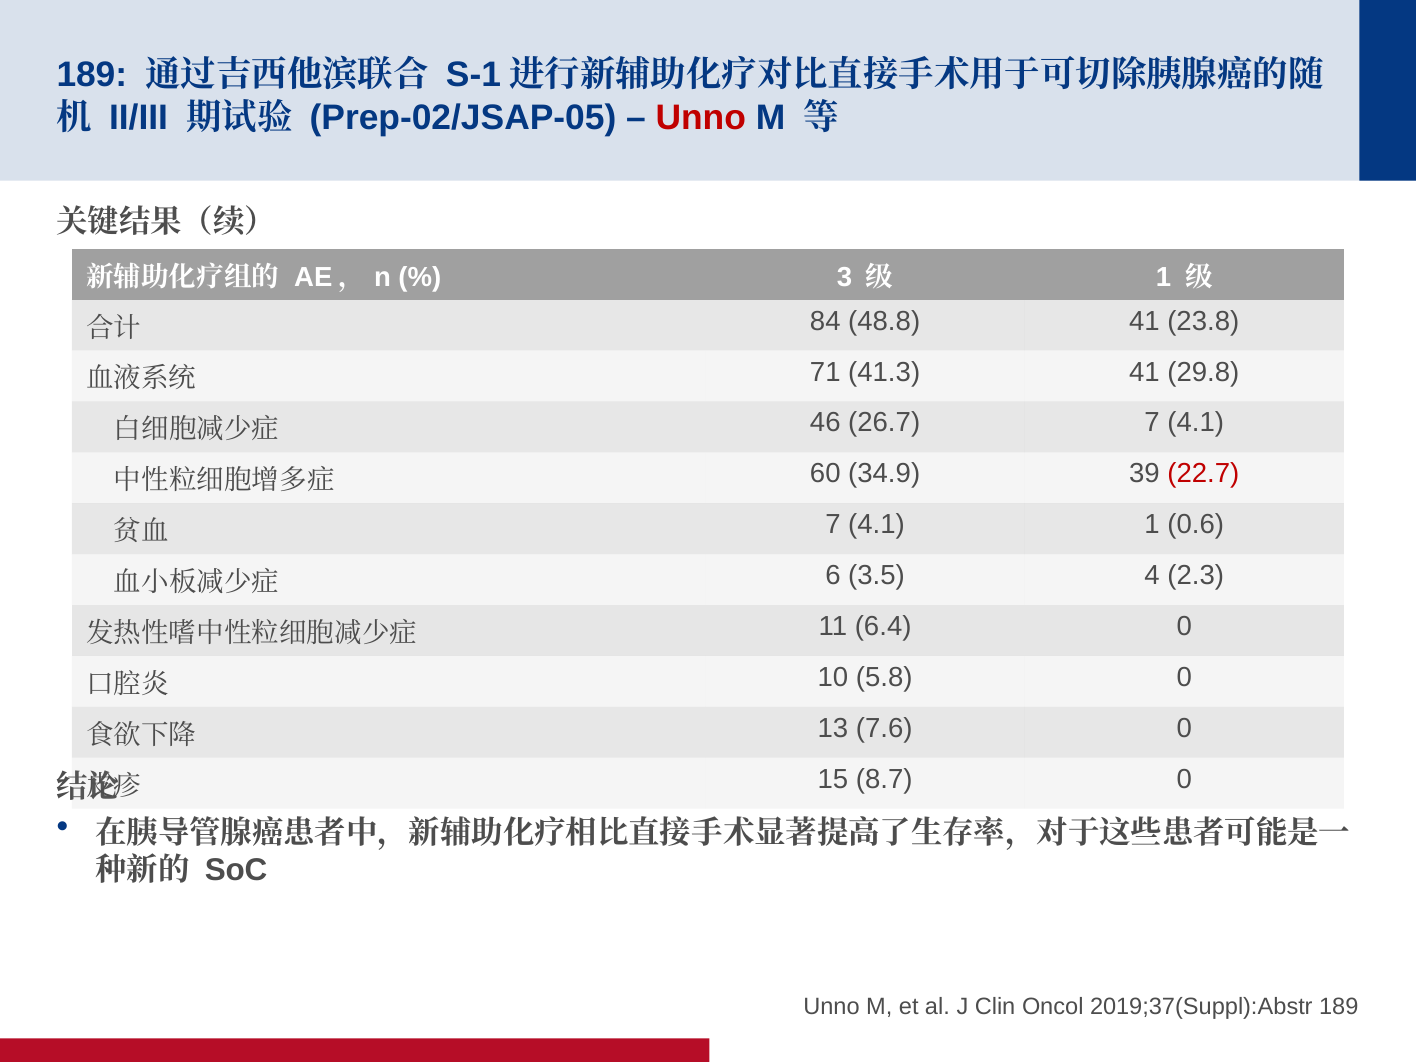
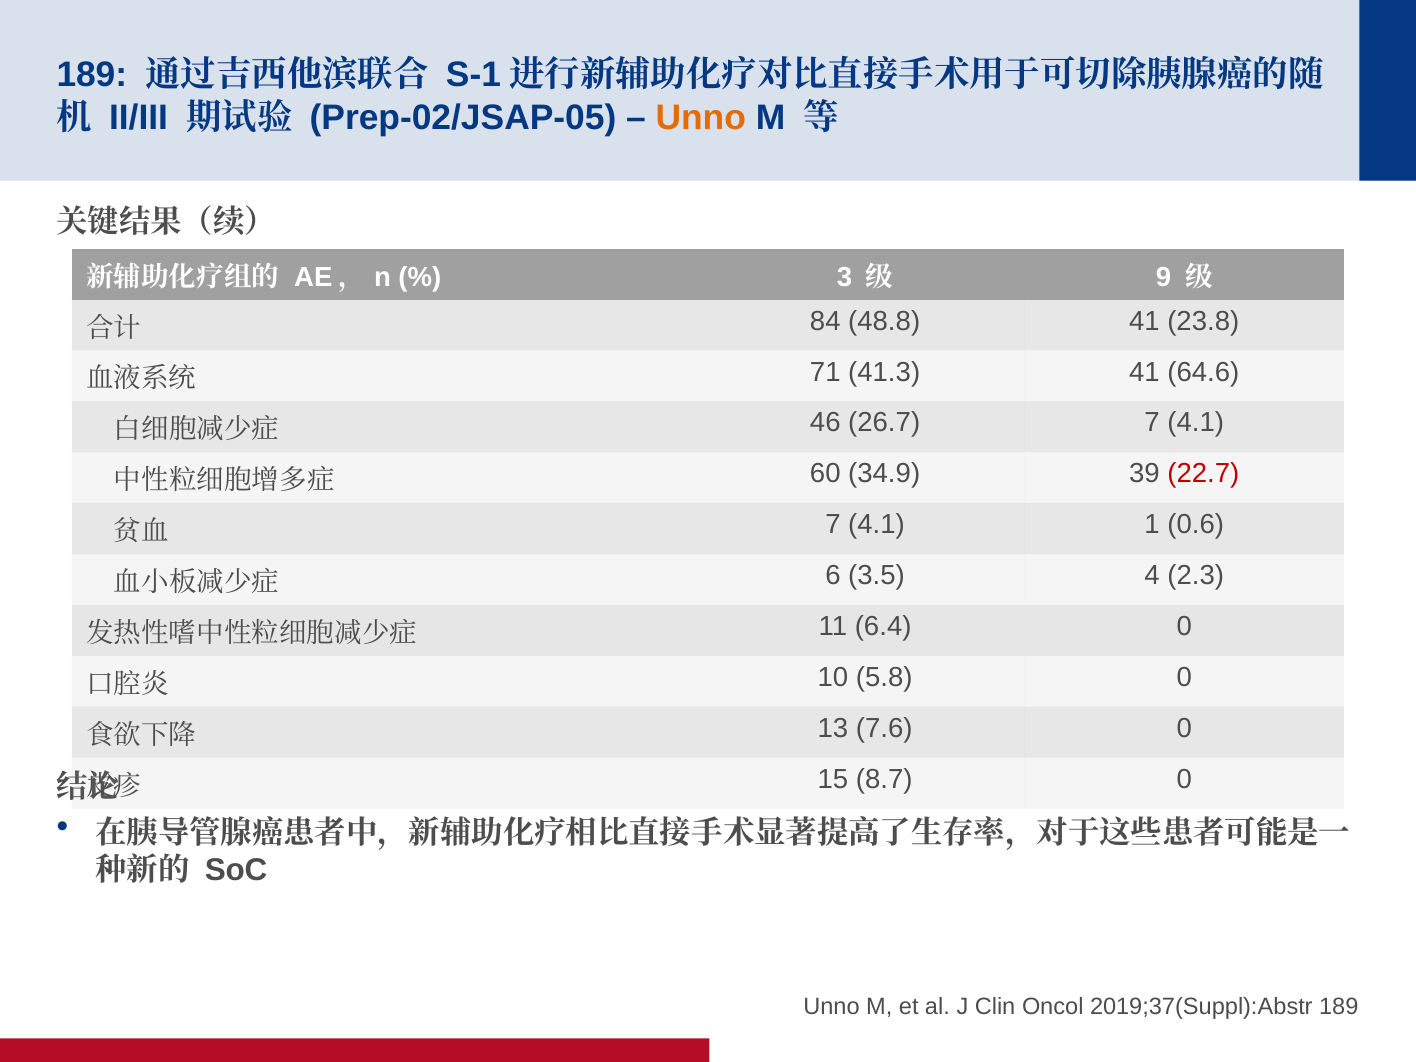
Unno at (701, 118) colour: red -> orange
1 at (1164, 277): 1 -> 9
29.8: 29.8 -> 64.6
